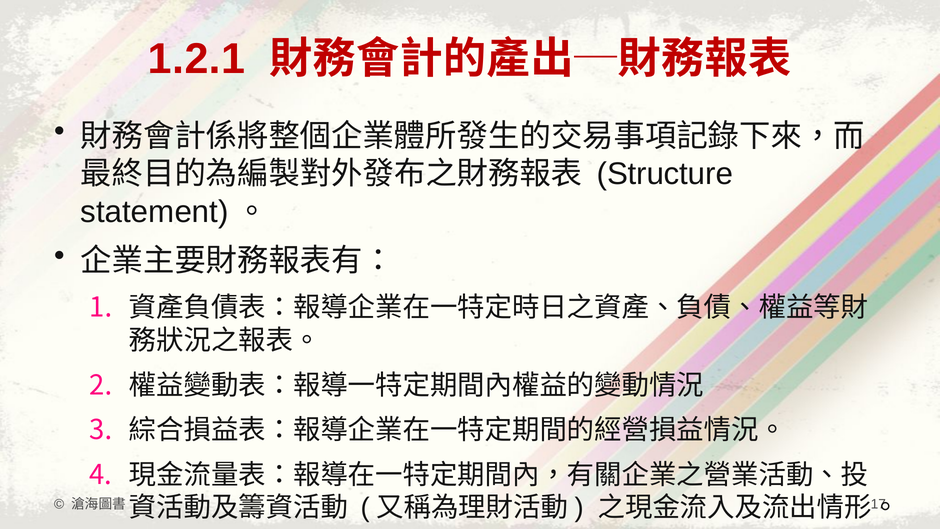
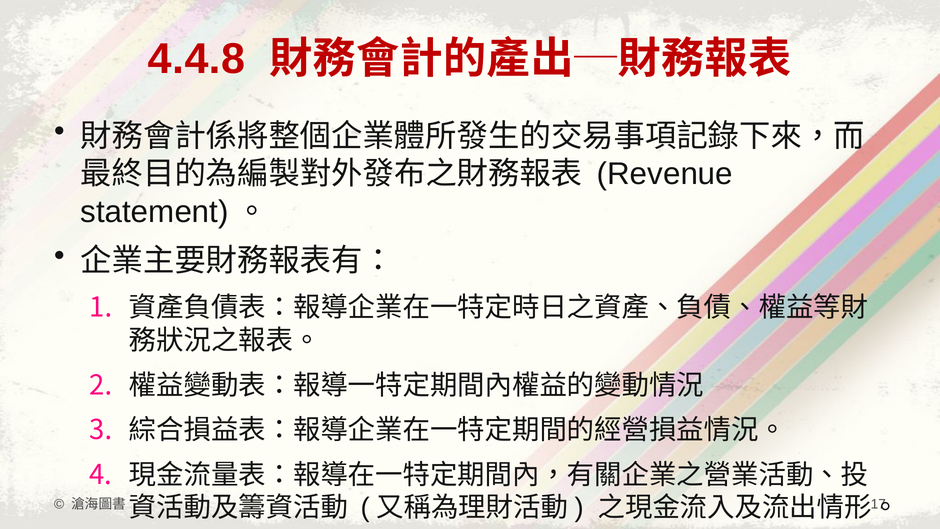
1.2.1: 1.2.1 -> 4.4.8
Structure: Structure -> Revenue
